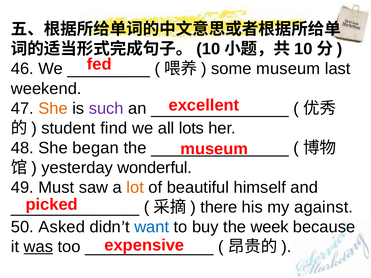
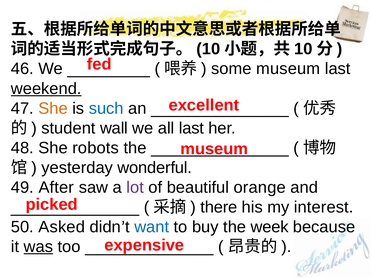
weekend underline: none -> present
such colour: purple -> blue
find: find -> wall
all lots: lots -> last
began: began -> robots
Must: Must -> After
lot colour: orange -> purple
himself: himself -> orange
against: against -> interest
